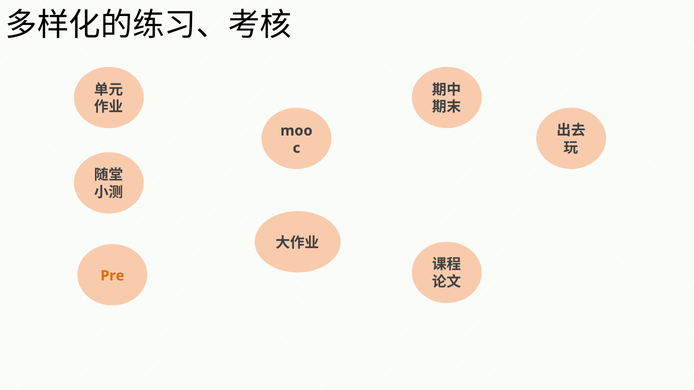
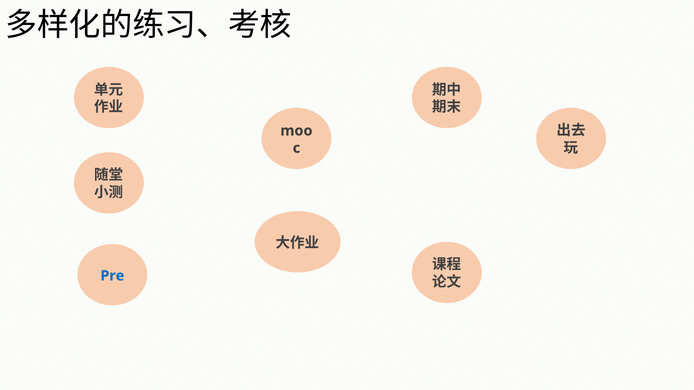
Pre colour: orange -> blue
